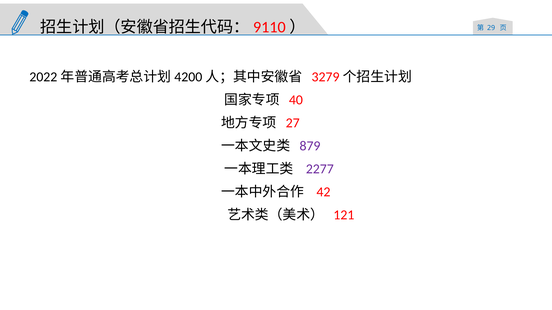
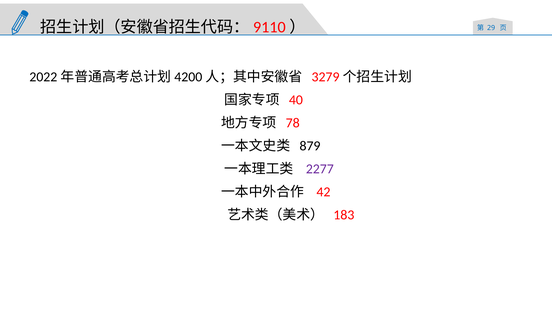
27: 27 -> 78
879 colour: purple -> black
121: 121 -> 183
